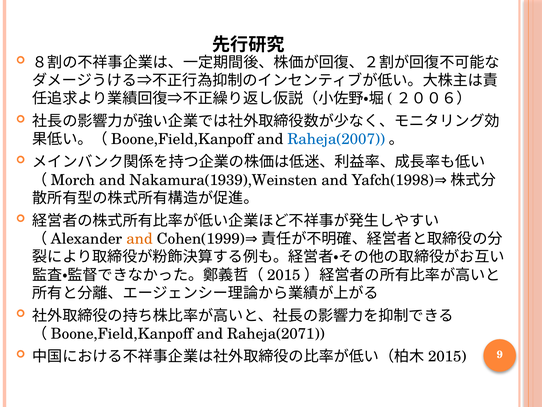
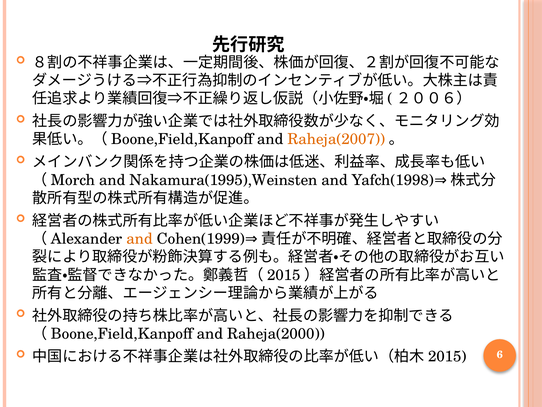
Raheja(2007 colour: blue -> orange
Nakamura(1939),Weinsten: Nakamura(1939),Weinsten -> Nakamura(1995),Weinsten
Raheja(2071: Raheja(2071 -> Raheja(2000
9: 9 -> 6
